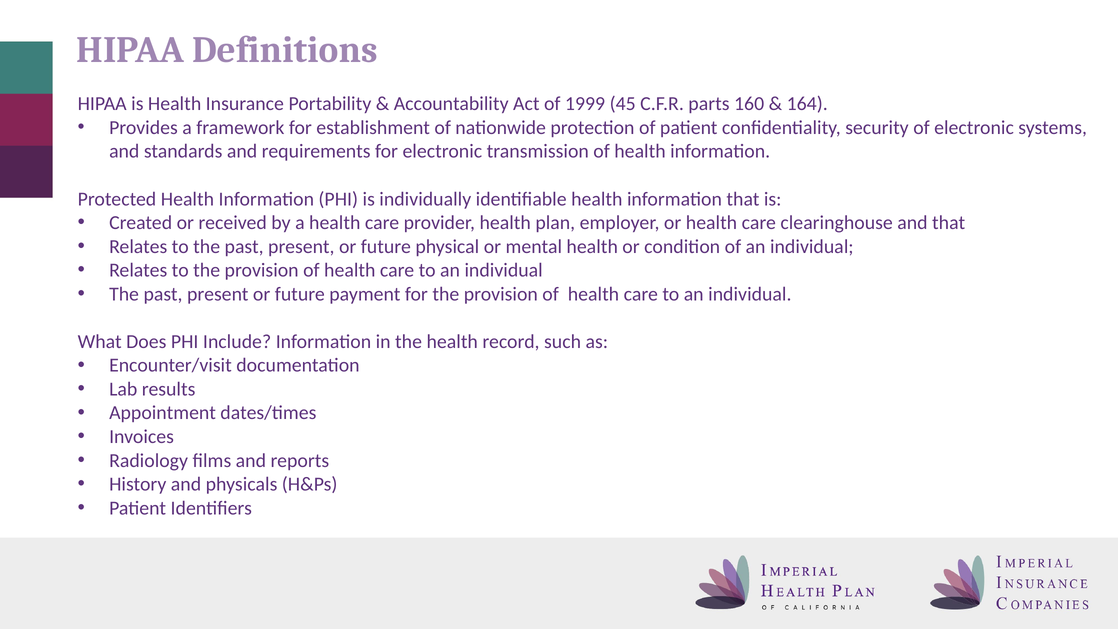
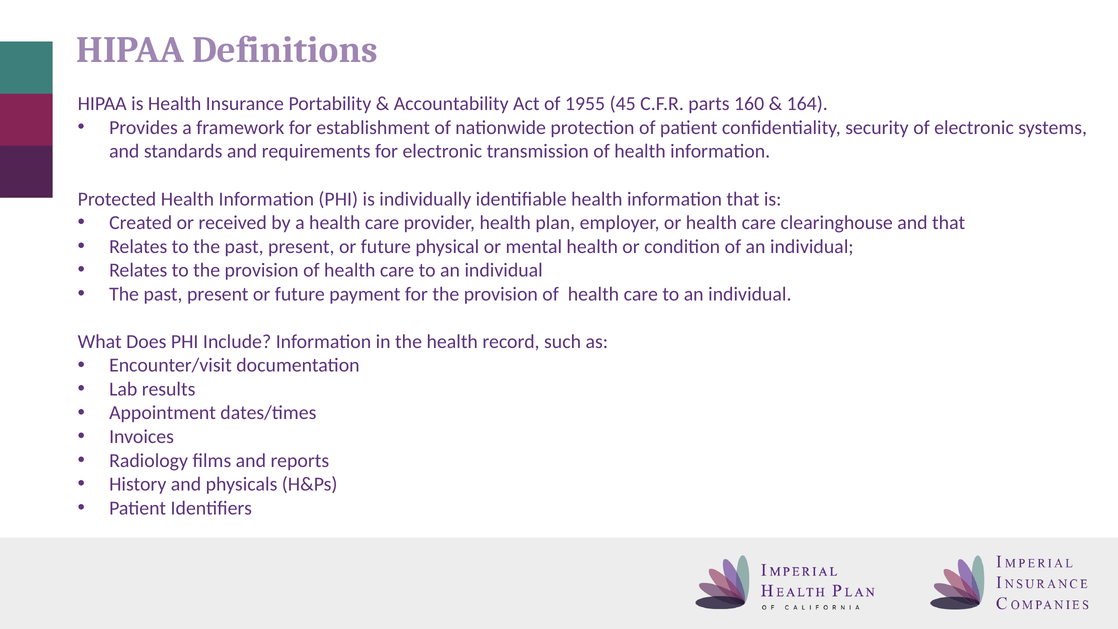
1999: 1999 -> 1955
